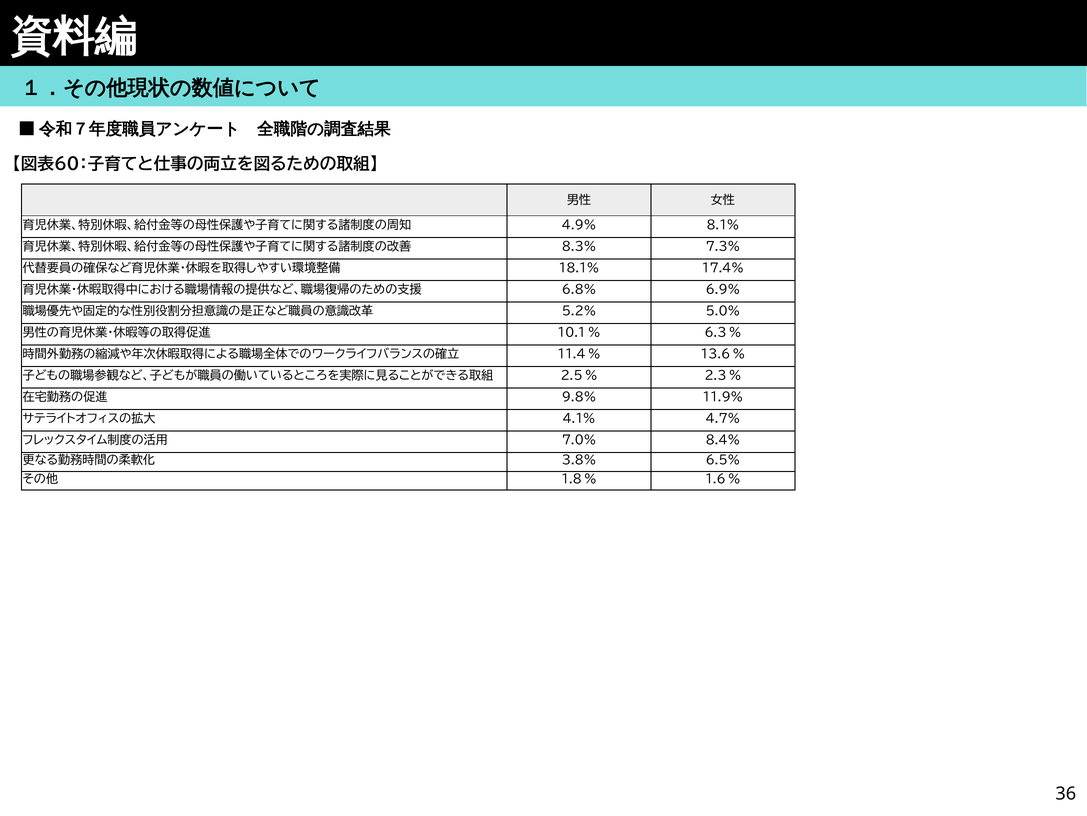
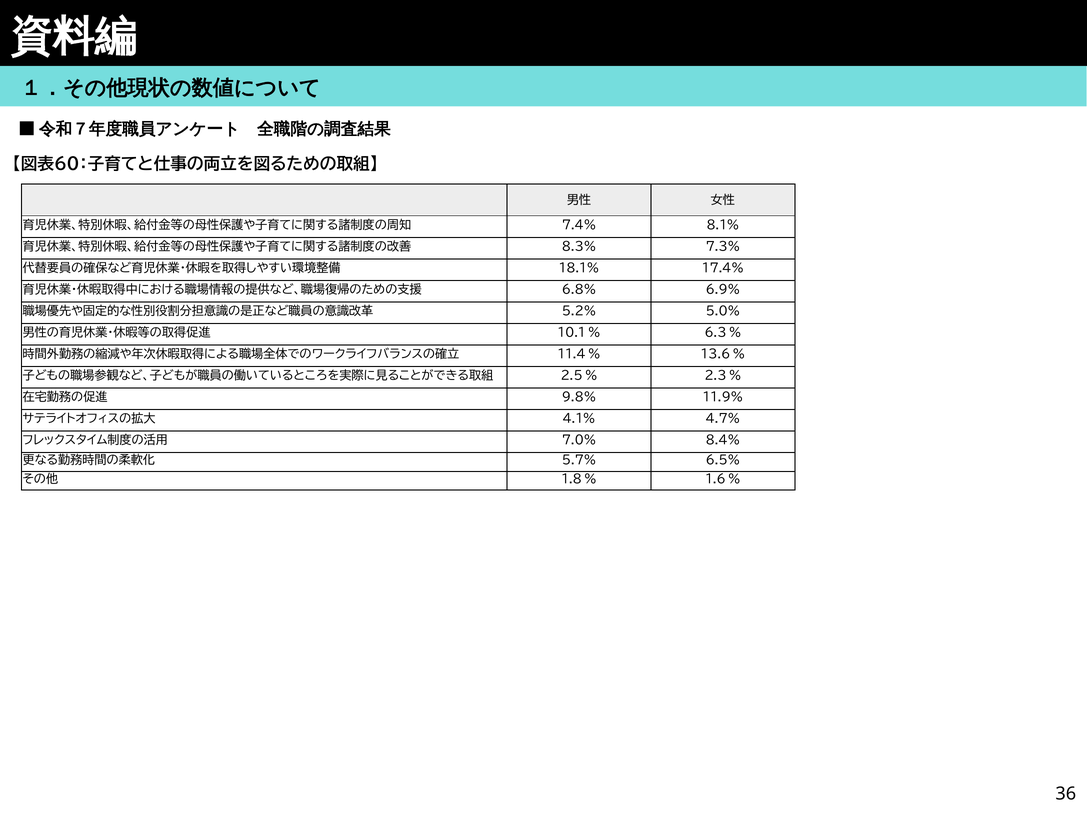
4.9%: 4.9% -> 7.4%
3.8%: 3.8% -> 5.7%
